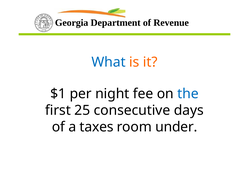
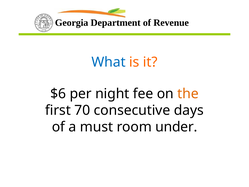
$1: $1 -> $6
the colour: blue -> orange
25: 25 -> 70
taxes: taxes -> must
